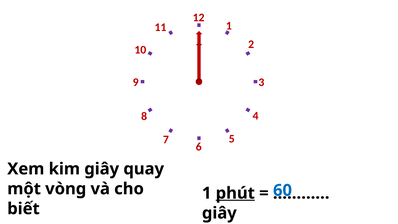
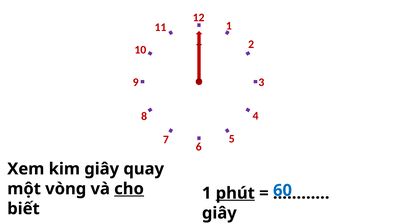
cho underline: none -> present
